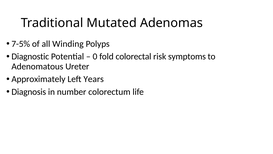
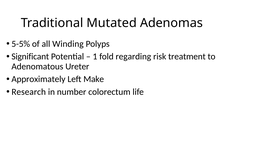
7-5%: 7-5% -> 5-5%
Diagnostic: Diagnostic -> Significant
0: 0 -> 1
colorectal: colorectal -> regarding
symptoms: symptoms -> treatment
Years: Years -> Make
Diagnosis: Diagnosis -> Research
